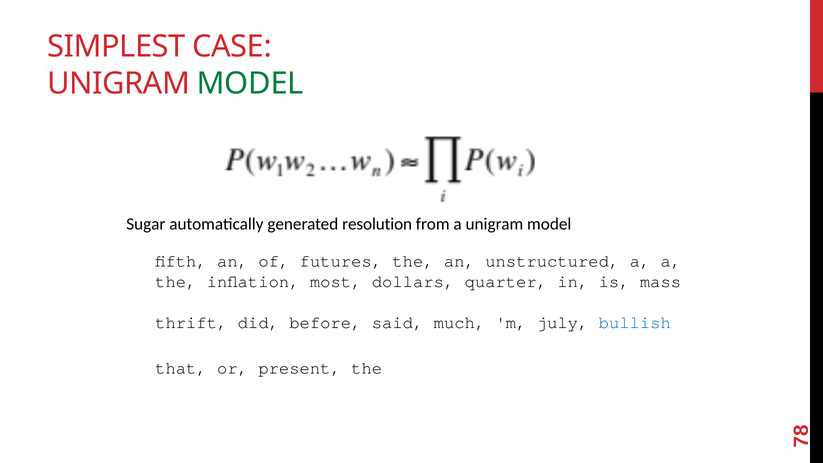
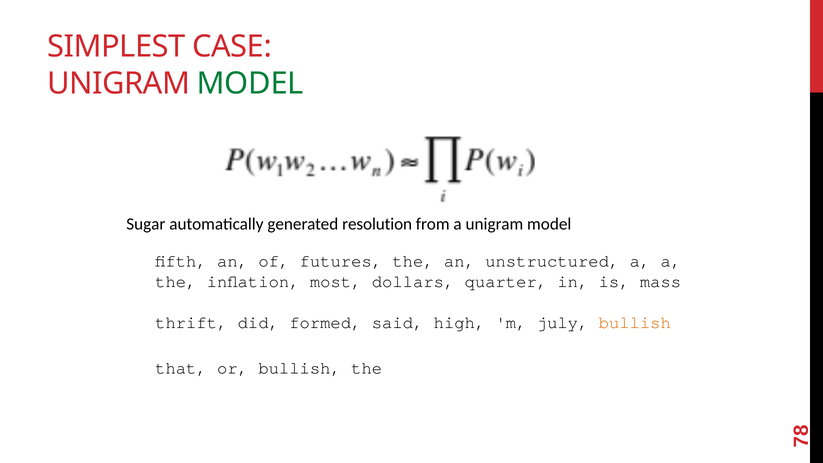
before: before -> formed
much: much -> high
bullish at (635, 323) colour: blue -> orange
or present: present -> bullish
